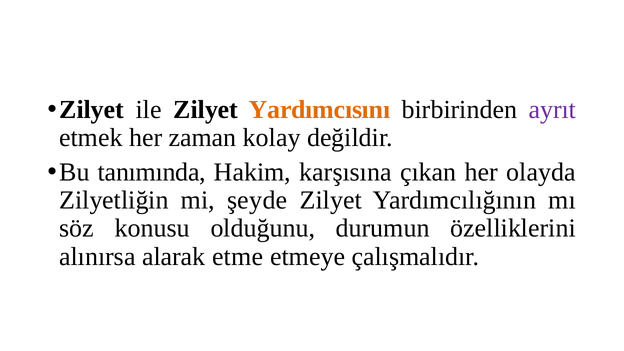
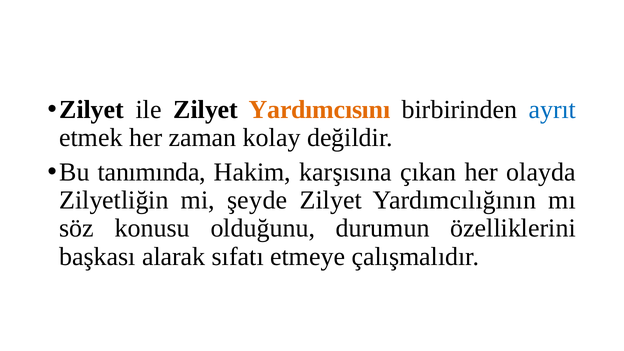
ayrıt colour: purple -> blue
alınırsa: alınırsa -> başkası
etme: etme -> sıfatı
